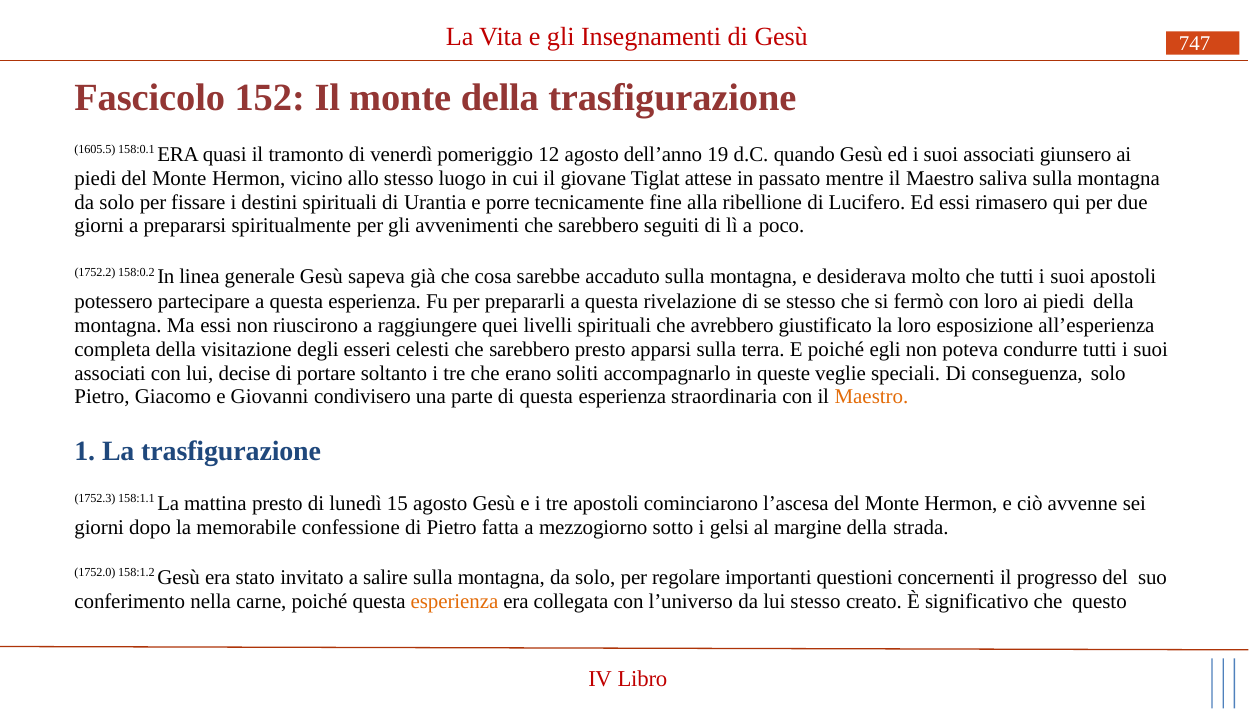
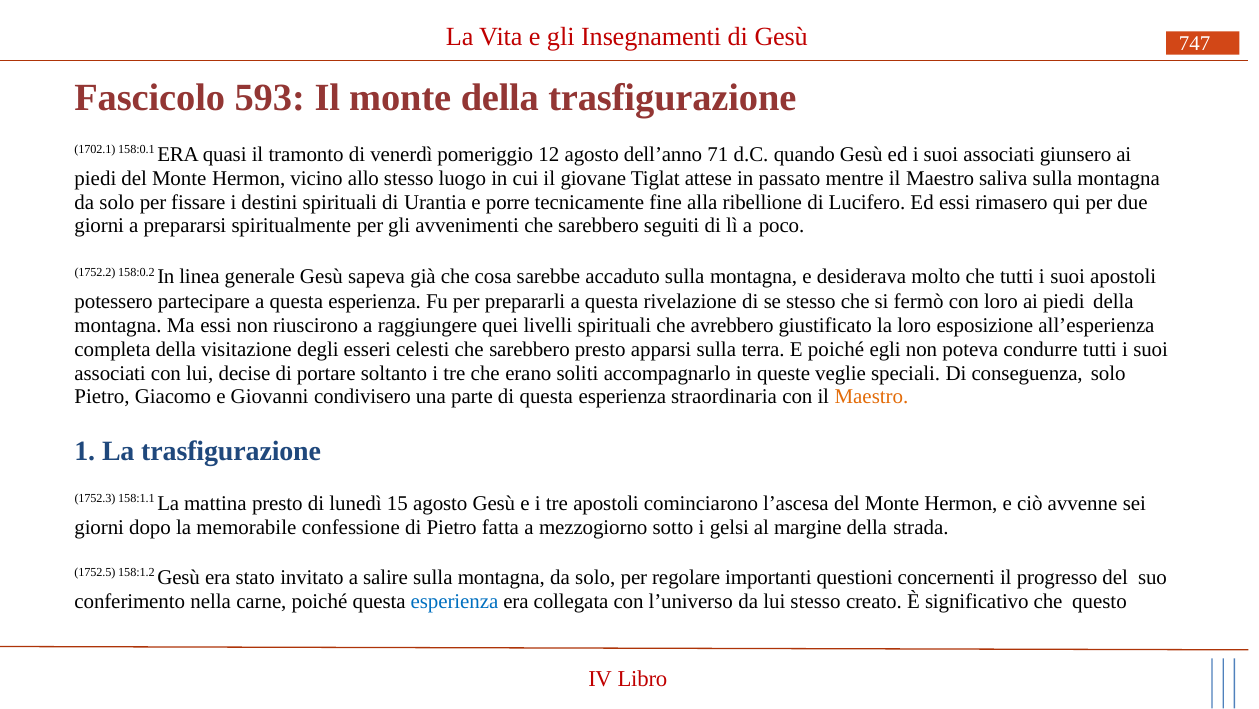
152: 152 -> 593
1605.5: 1605.5 -> 1702.1
19: 19 -> 71
1752.0: 1752.0 -> 1752.5
esperienza at (454, 602) colour: orange -> blue
